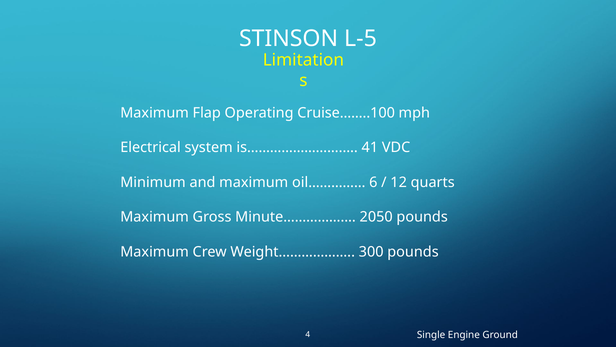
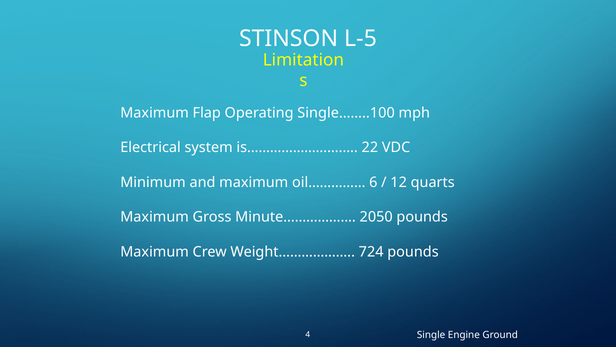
Cruise……..100: Cruise……..100 -> Single……..100
41: 41 -> 22
300: 300 -> 724
